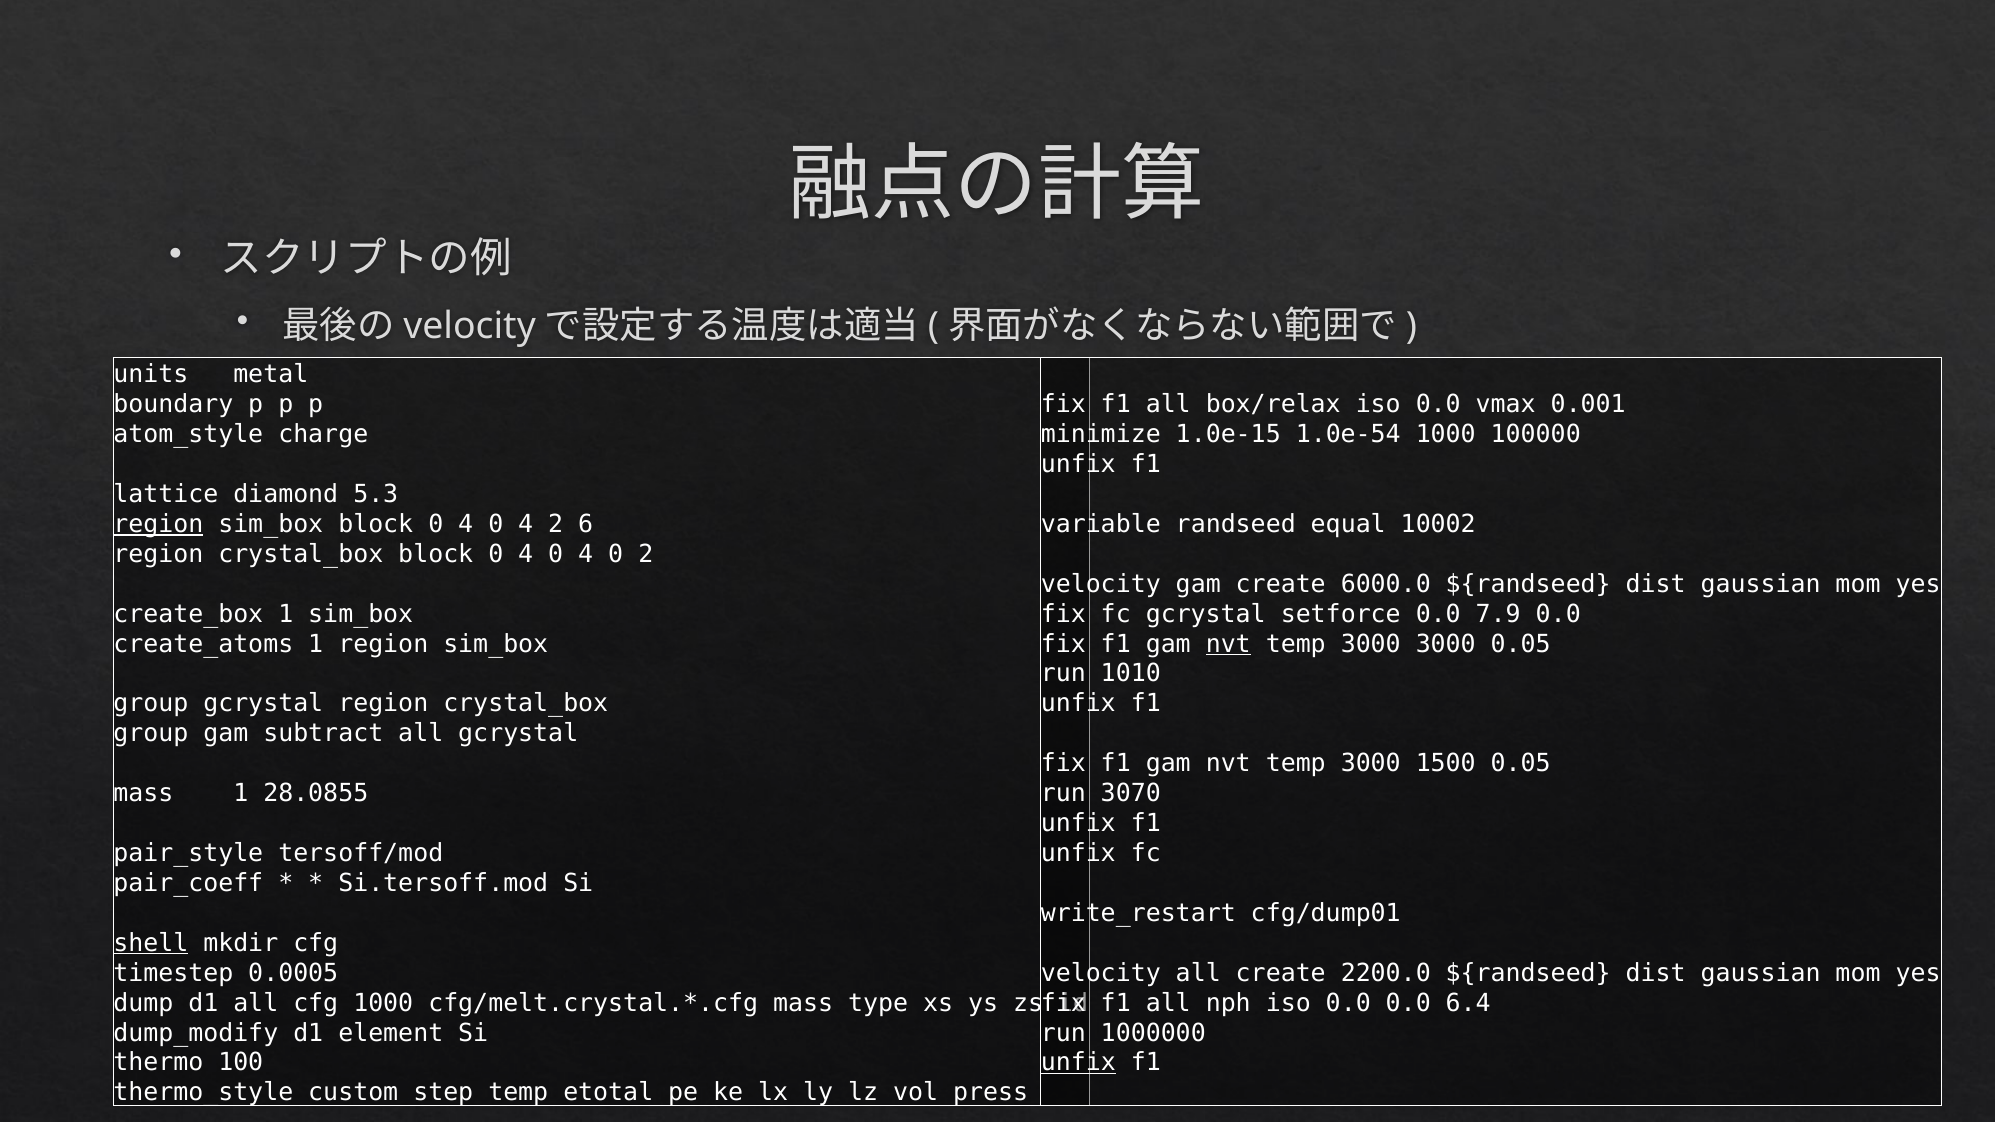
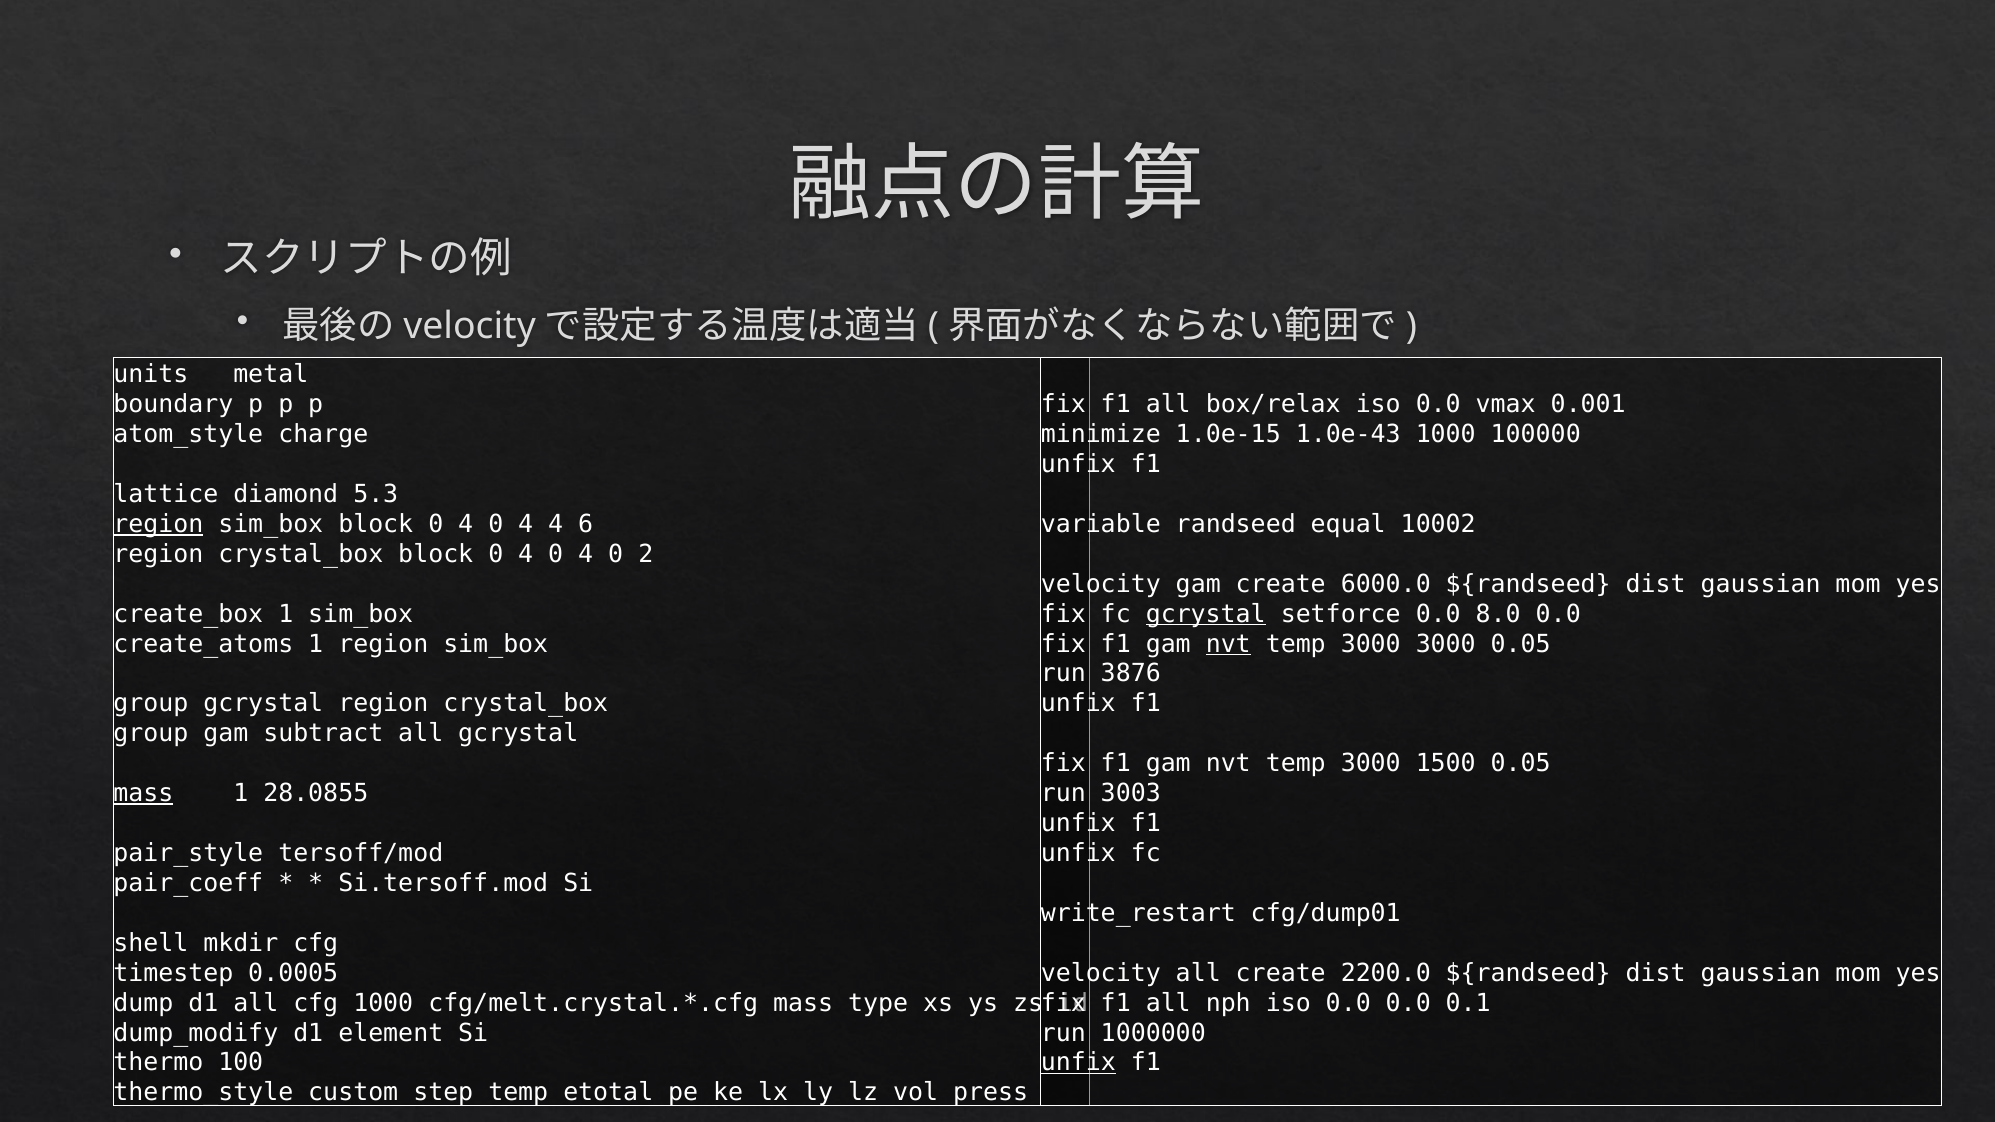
1.0e-54: 1.0e-54 -> 1.0e-43
4 2: 2 -> 4
gcrystal at (1206, 614) underline: none -> present
7.9: 7.9 -> 8.0
1010: 1010 -> 3876
mass at (143, 794) underline: none -> present
3070: 3070 -> 3003
shell underline: present -> none
6.4: 6.4 -> 0.1
